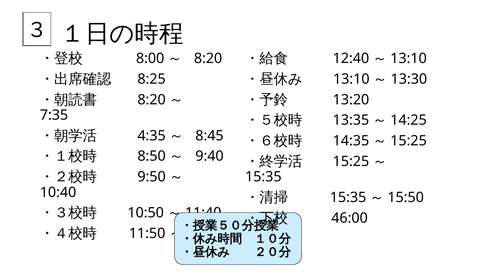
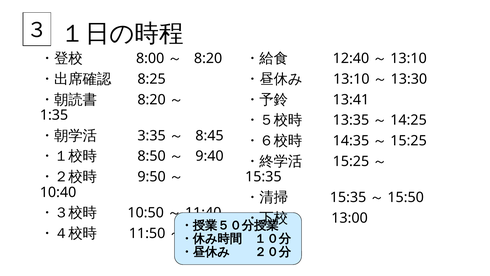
13:20: 13:20 -> 13:41
7:35: 7:35 -> 1:35
4:35: 4:35 -> 3:35
46:00: 46:00 -> 13:00
